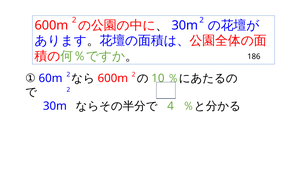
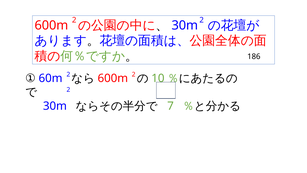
4: 4 -> 7
